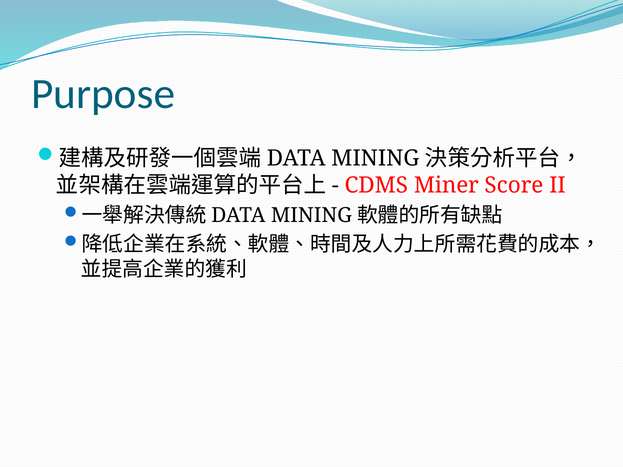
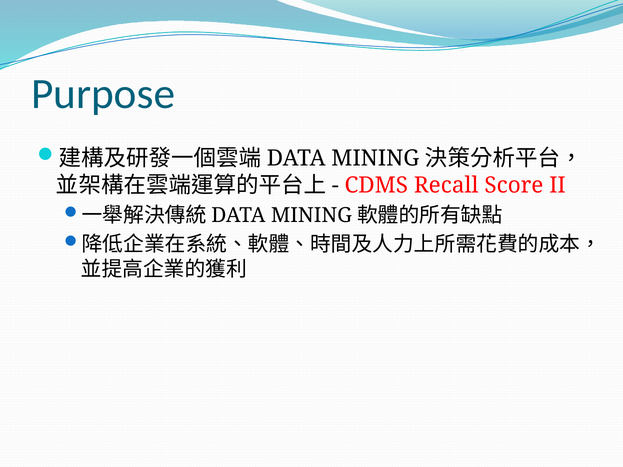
Miner: Miner -> Recall
